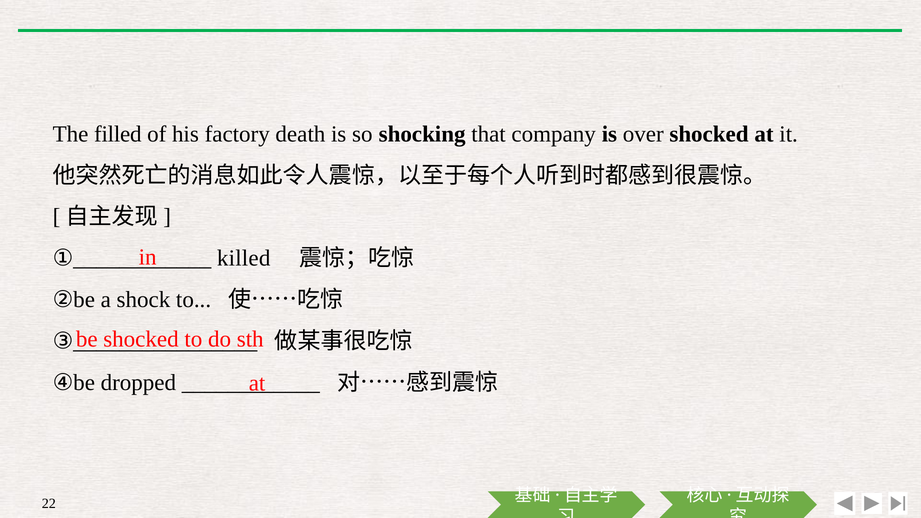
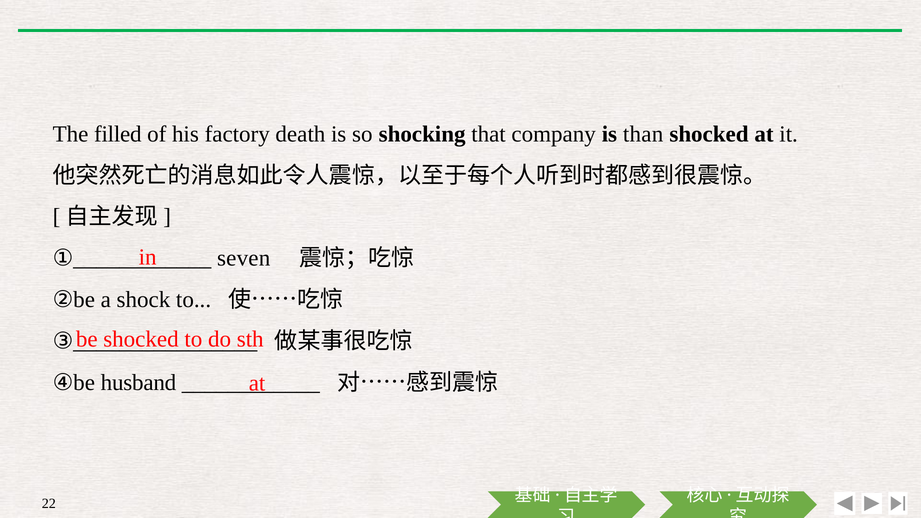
over: over -> than
killed: killed -> seven
dropped: dropped -> husband
